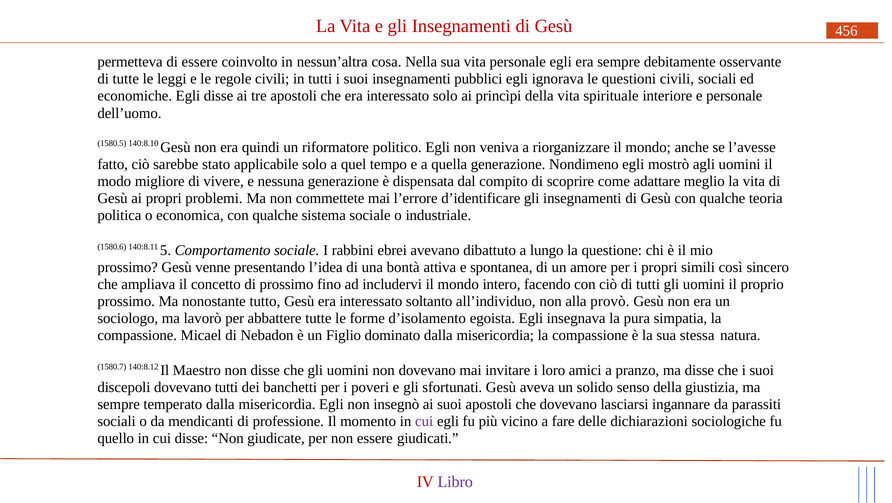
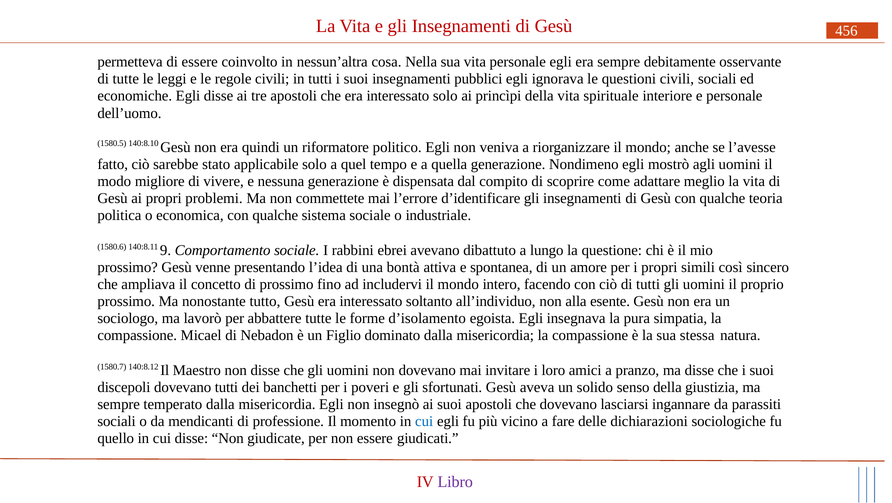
5: 5 -> 9
provò: provò -> esente
cui at (424, 421) colour: purple -> blue
